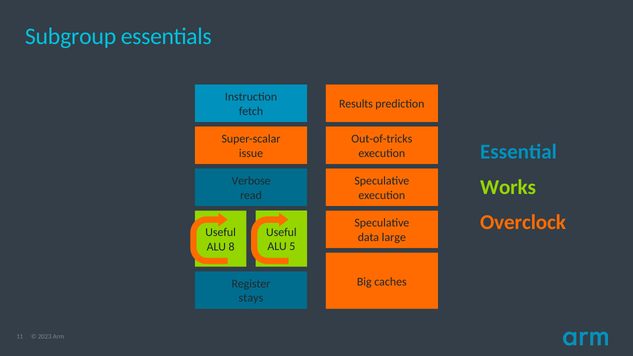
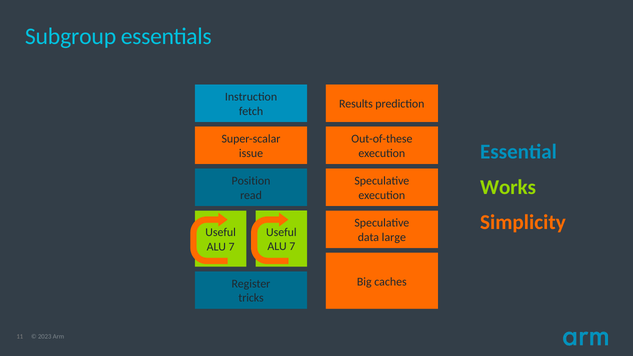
Out-of-tricks: Out-of-tricks -> Out-of-these
Verbose: Verbose -> Position
Overclock: Overclock -> Simplicity
5 at (292, 247): 5 -> 7
8 at (232, 247): 8 -> 7
stays: stays -> tricks
